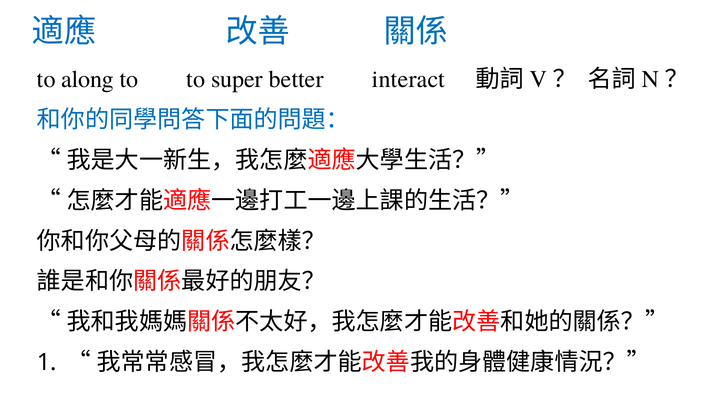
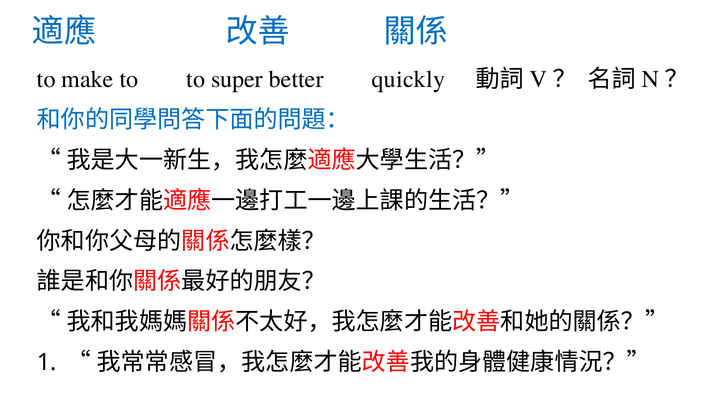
along: along -> make
interact: interact -> quickly
